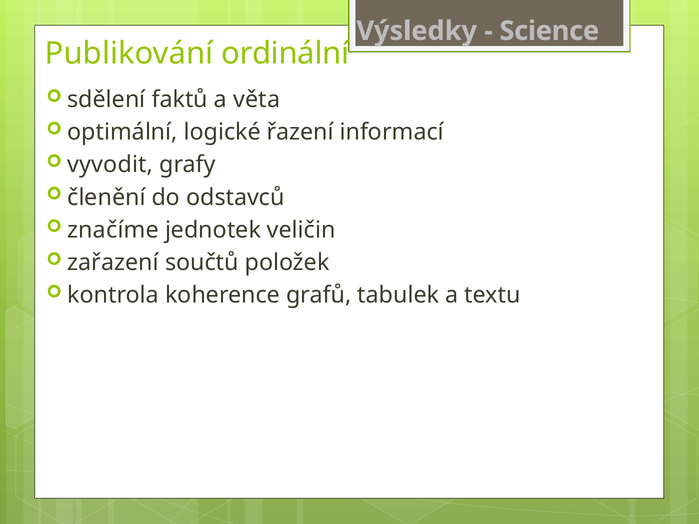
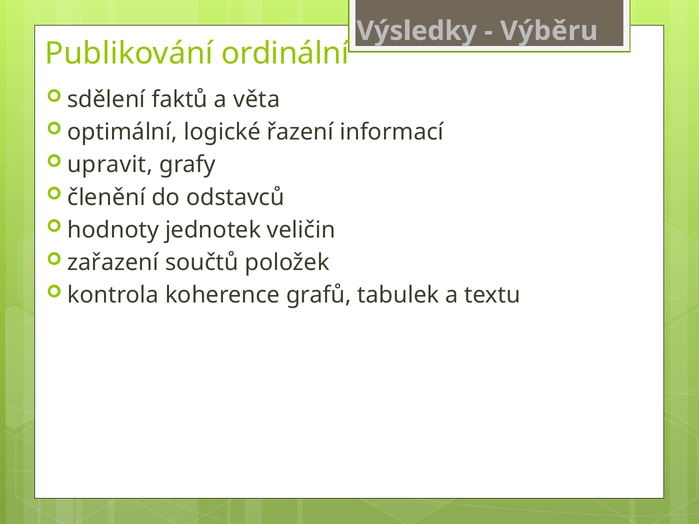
Science: Science -> Výběru
vyvodit: vyvodit -> upravit
značíme: značíme -> hodnoty
